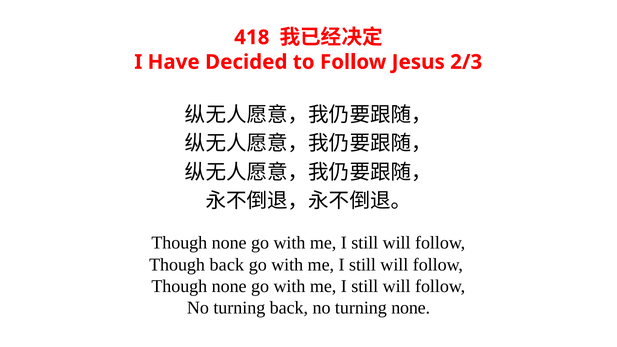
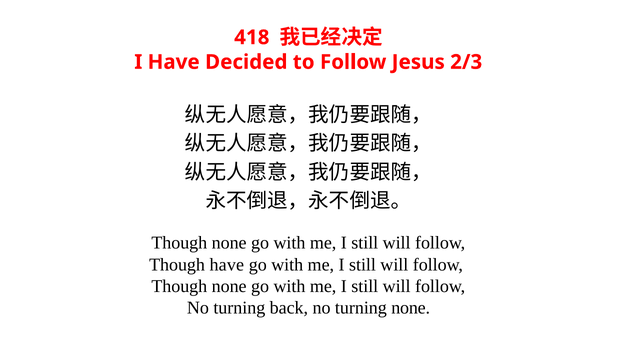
Though back: back -> have
